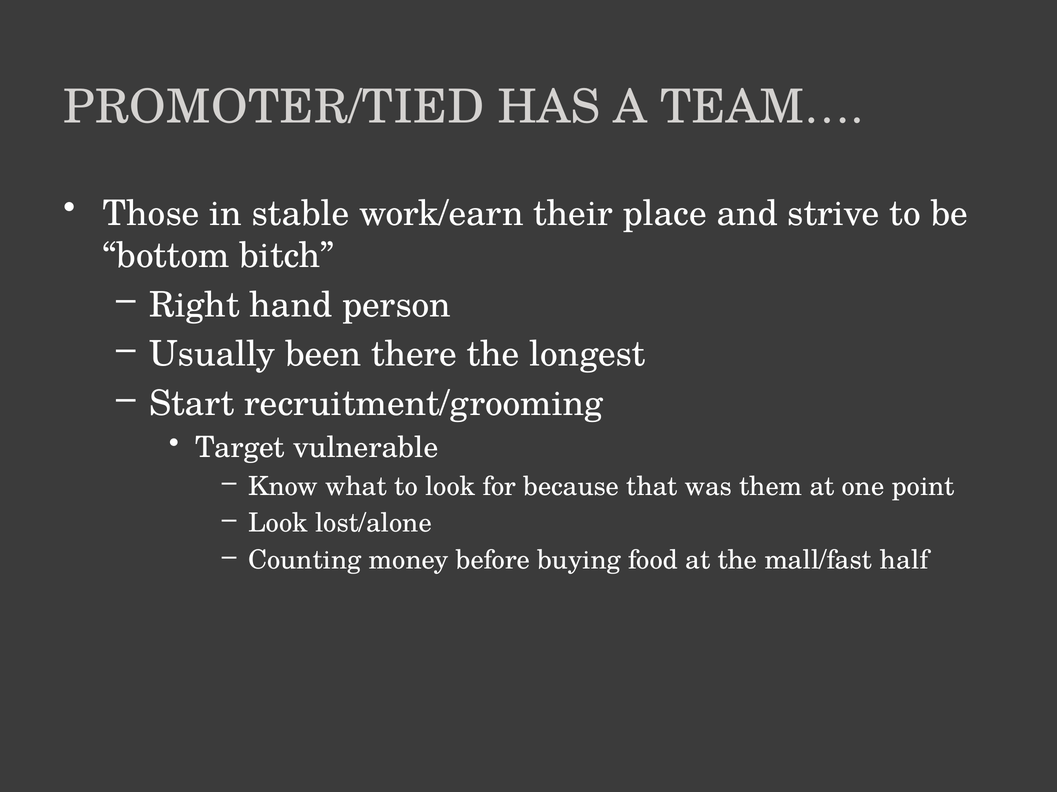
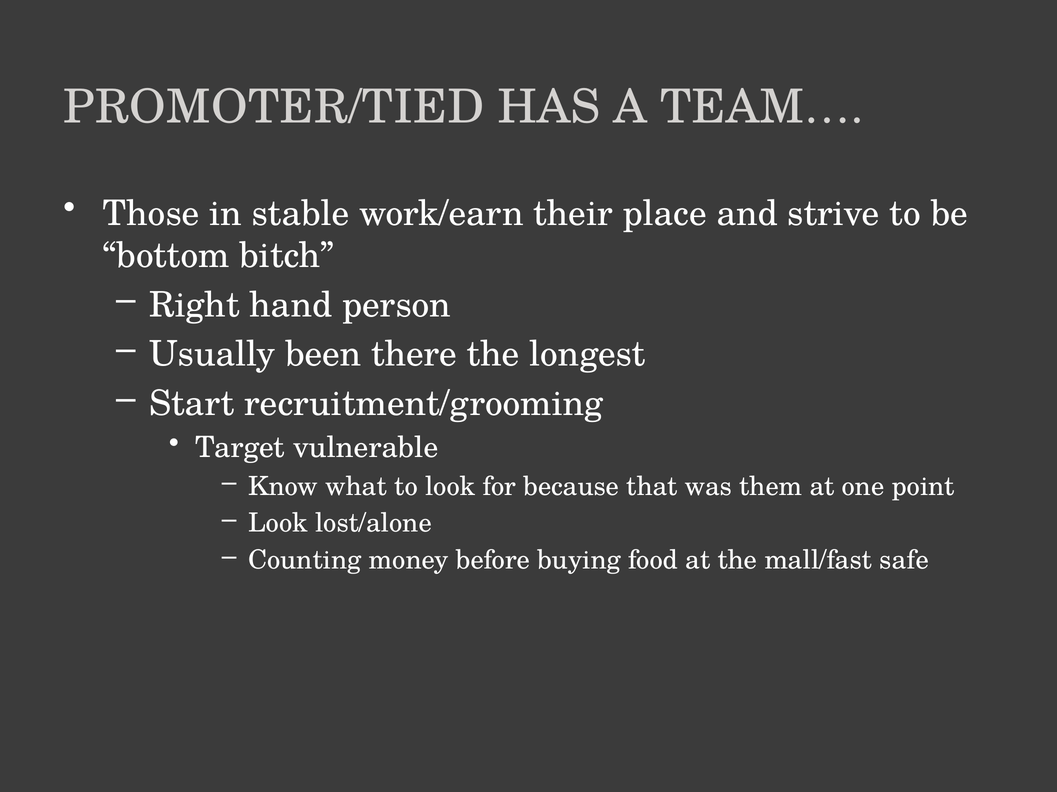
half: half -> safe
